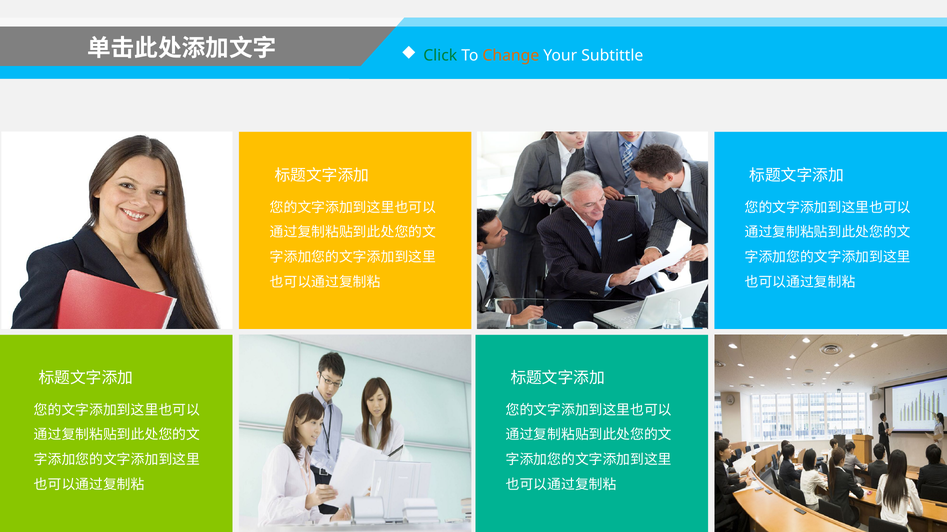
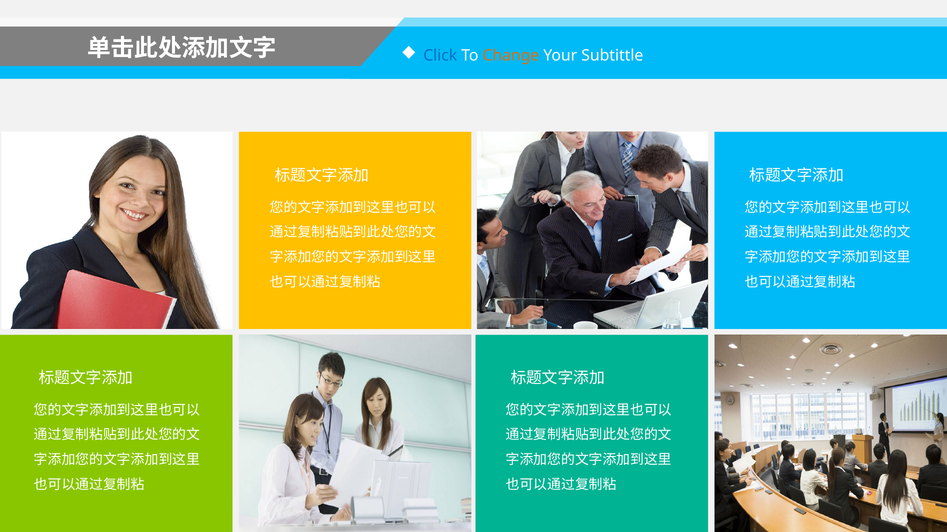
Click colour: green -> blue
